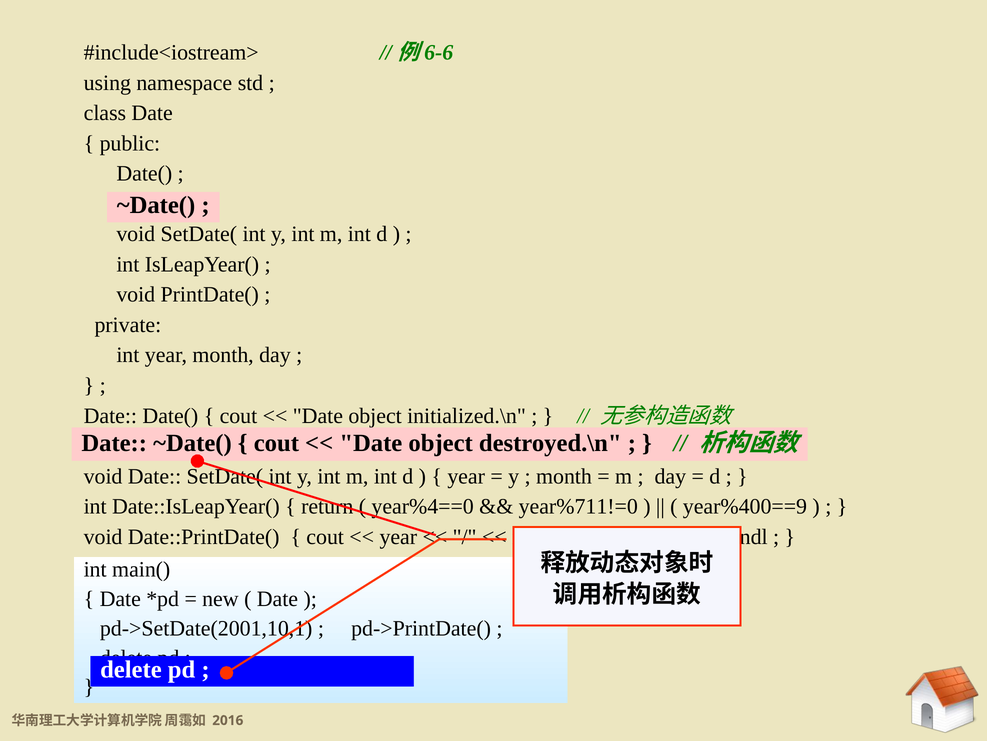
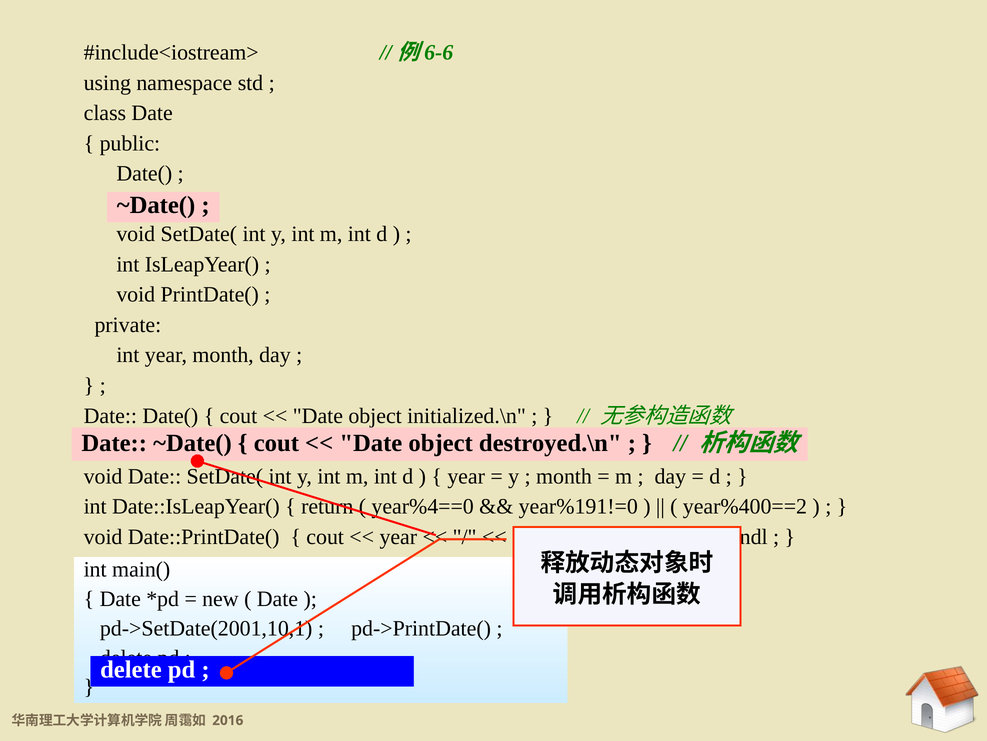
year%711!=0: year%711!=0 -> year%191!=0
year%400==9: year%400==9 -> year%400==2
